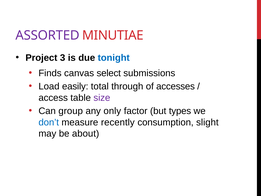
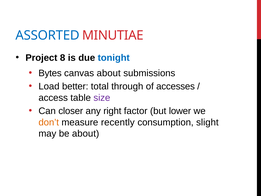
ASSORTED colour: purple -> blue
3: 3 -> 8
Finds: Finds -> Bytes
canvas select: select -> about
easily: easily -> better
group: group -> closer
only: only -> right
types: types -> lower
don’t colour: blue -> orange
